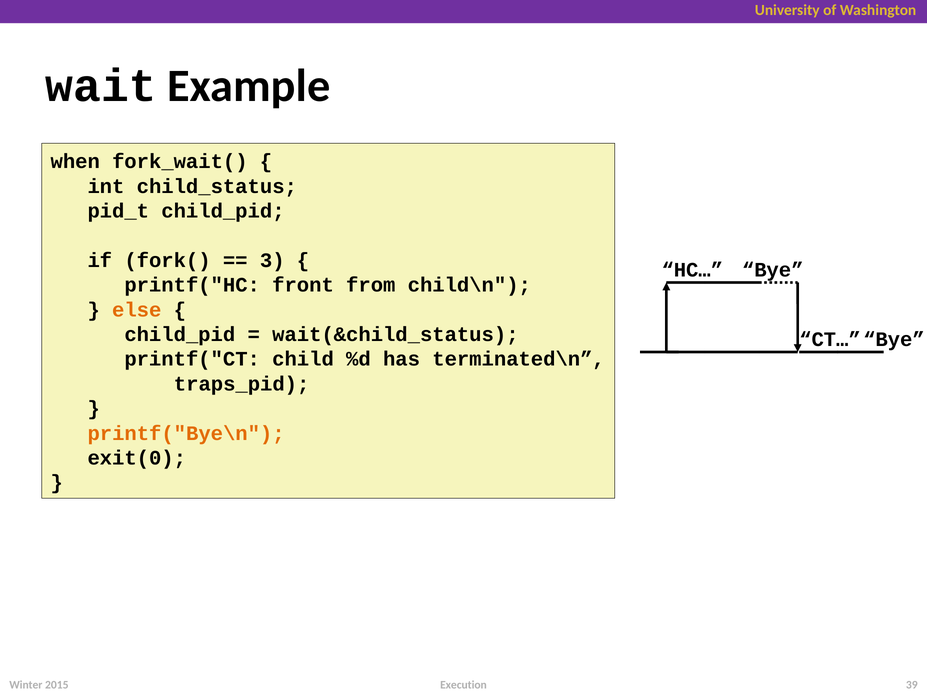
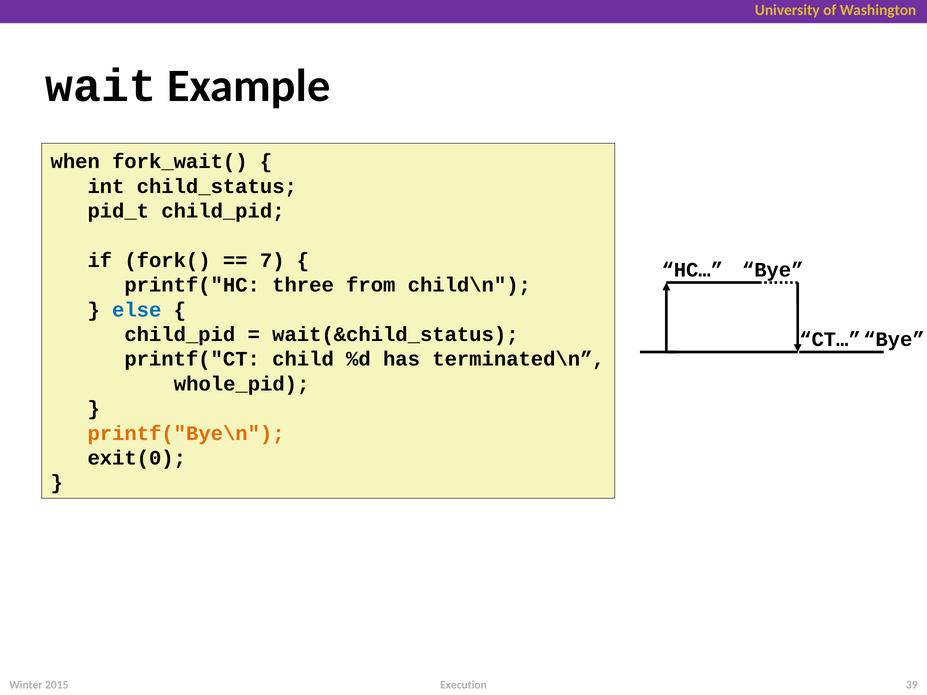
3: 3 -> 7
front: front -> three
else colour: orange -> blue
traps_pid: traps_pid -> whole_pid
